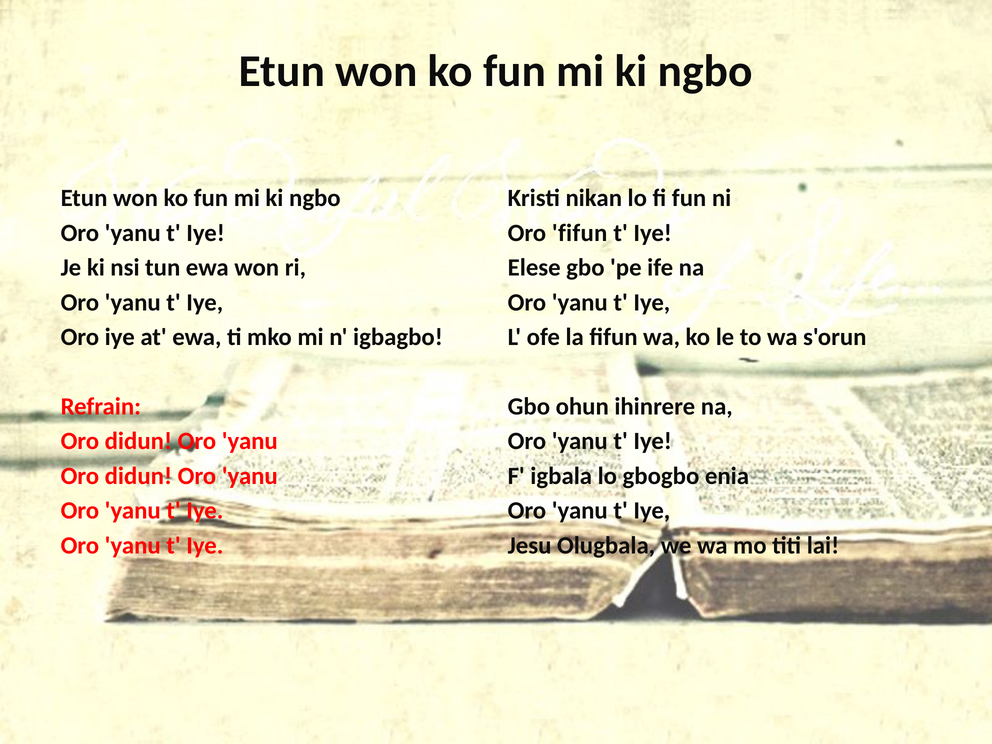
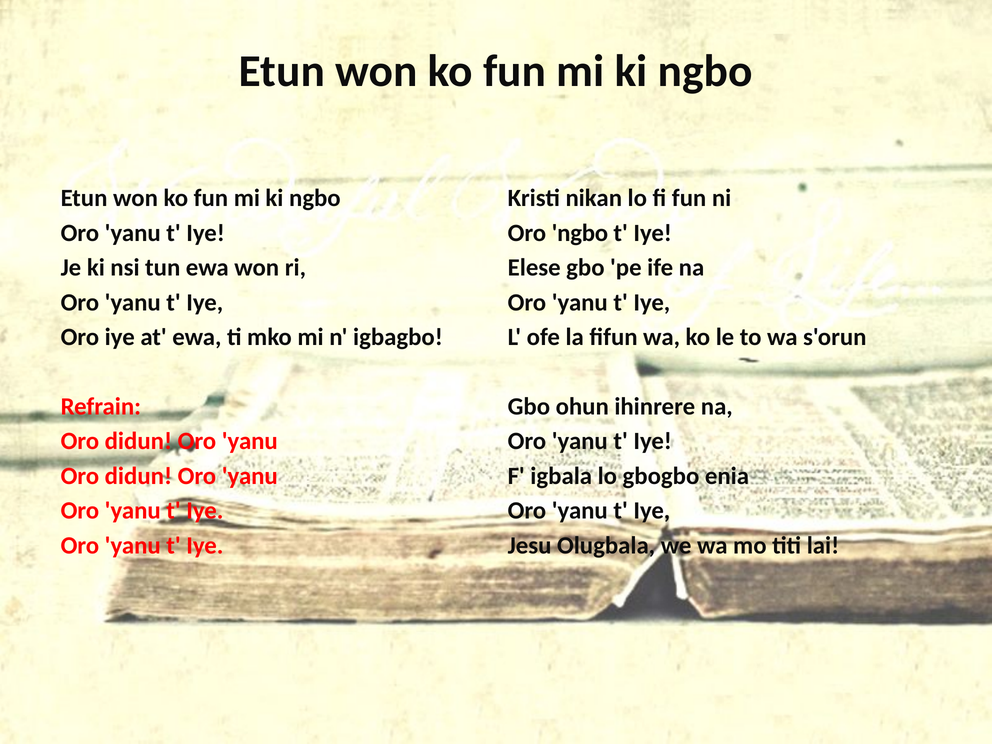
Oro fifun: fifun -> ngbo
